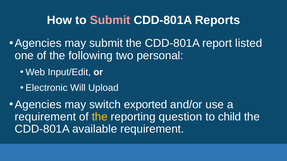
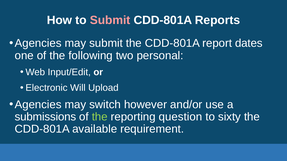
listed: listed -> dates
exported: exported -> however
requirement at (45, 117): requirement -> submissions
the at (100, 117) colour: yellow -> light green
child: child -> sixty
